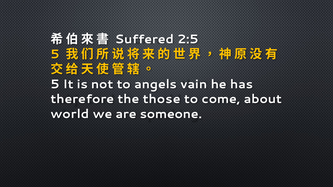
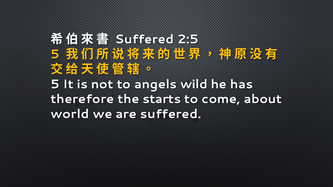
vain: vain -> wild
those: those -> starts
are someone: someone -> suffered
